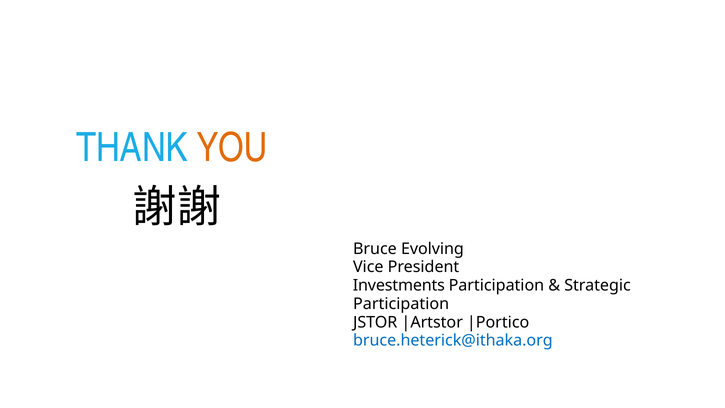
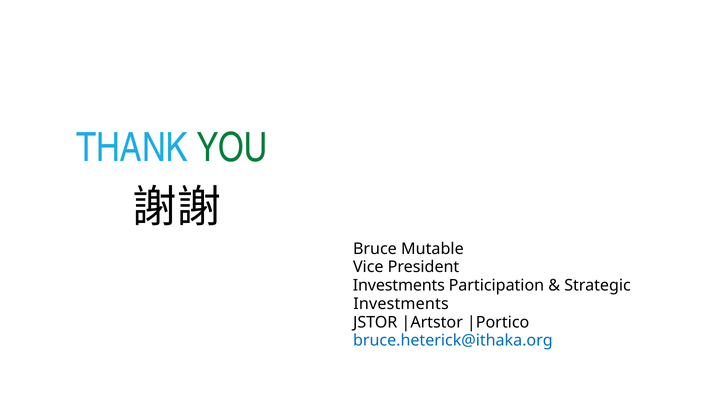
YOU colour: orange -> green
Evolving: Evolving -> Mutable
Participation at (401, 304): Participation -> Investments
